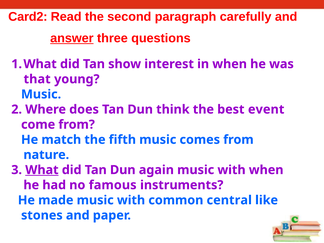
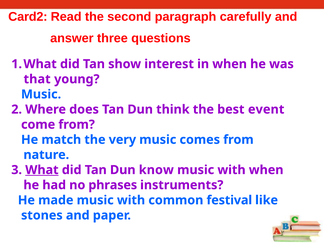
answer underline: present -> none
fifth: fifth -> very
again: again -> know
famous: famous -> phrases
central: central -> festival
